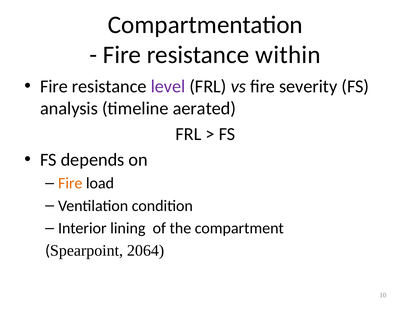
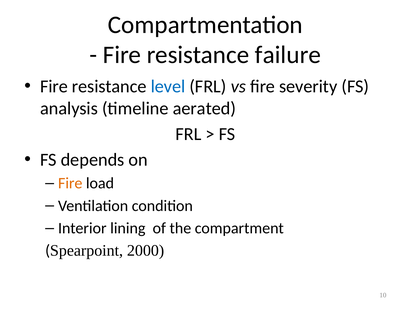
within: within -> failure
level colour: purple -> blue
2064: 2064 -> 2000
